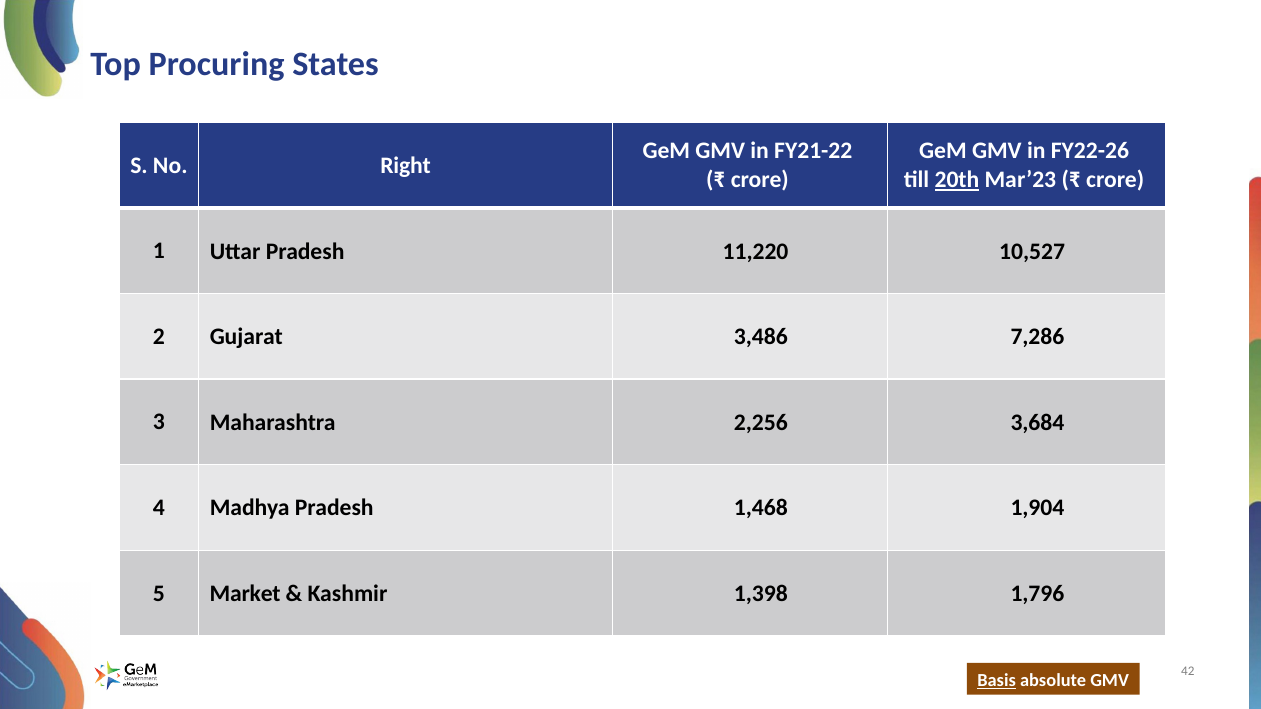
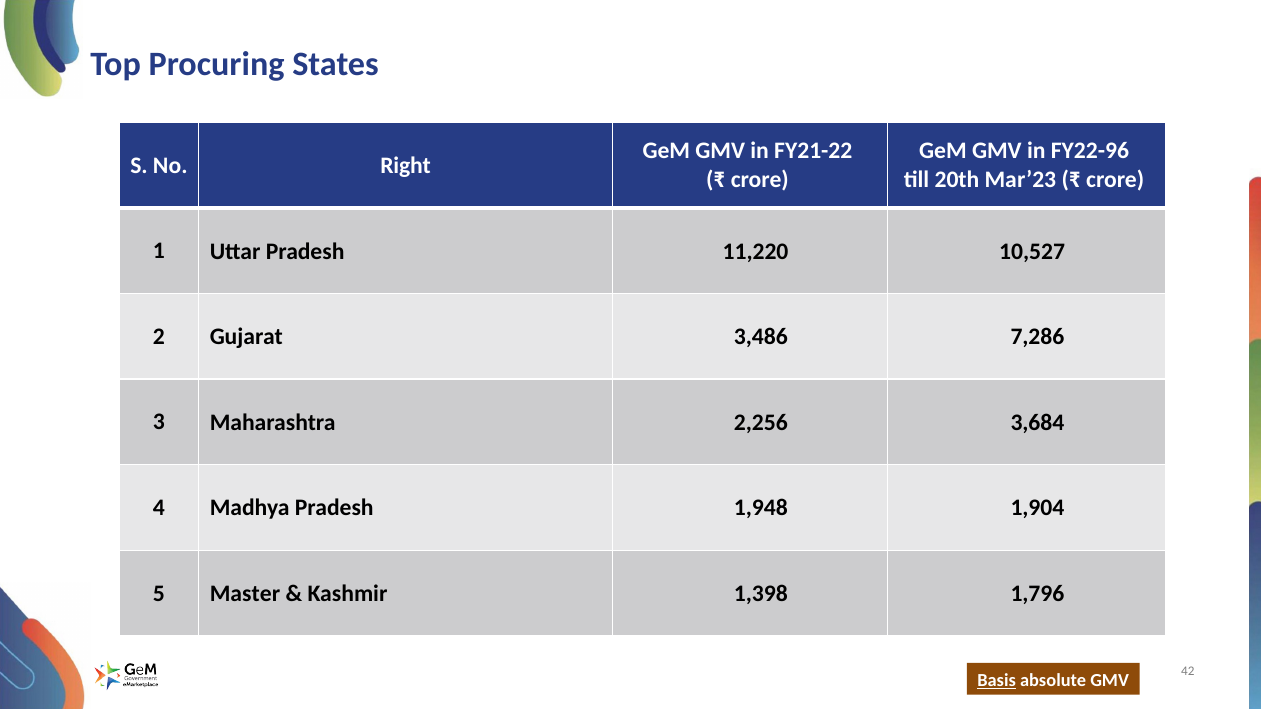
FY22-26: FY22-26 -> FY22-96
20th underline: present -> none
1,468: 1,468 -> 1,948
Market: Market -> Master
